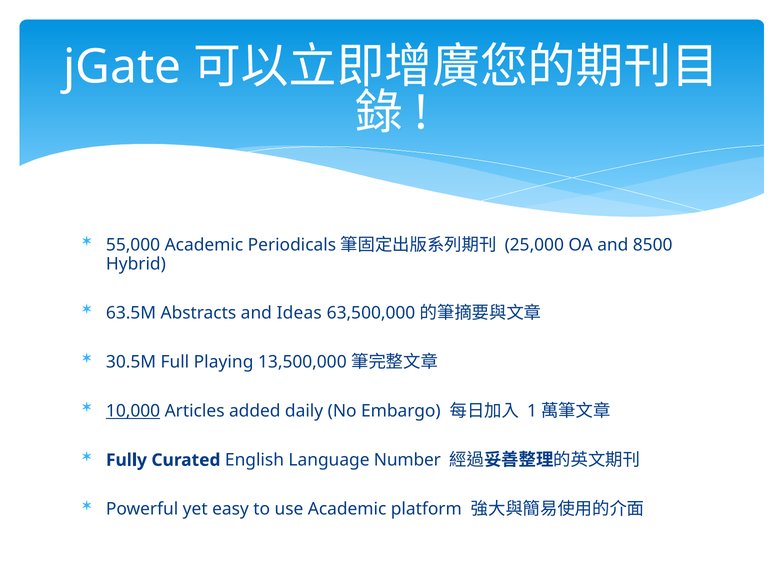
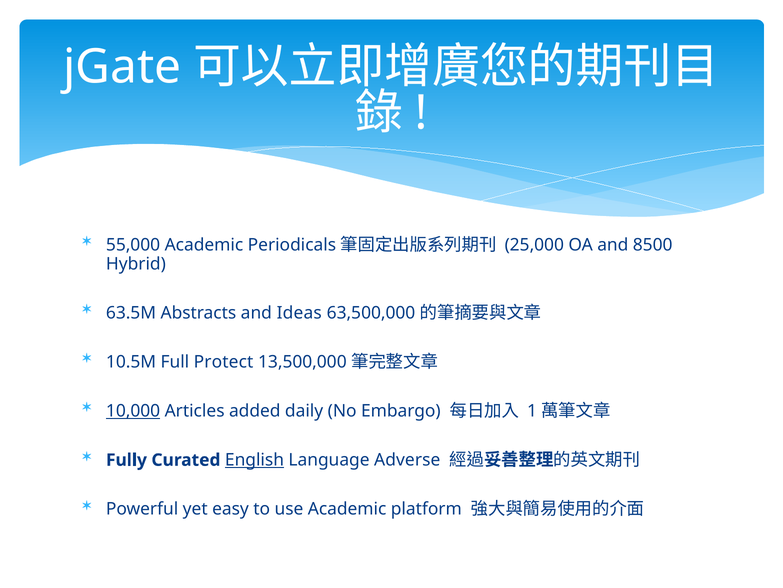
30.5M: 30.5M -> 10.5M
Playing: Playing -> Protect
English underline: none -> present
Number: Number -> Adverse
